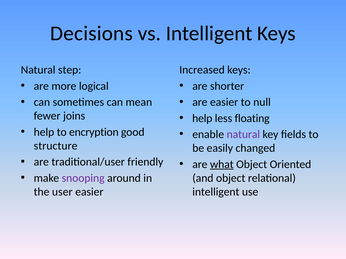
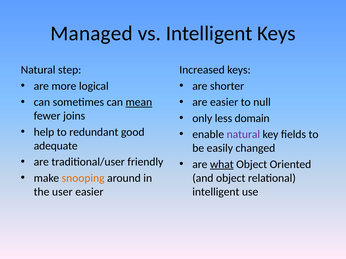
Decisions: Decisions -> Managed
mean underline: none -> present
help at (202, 118): help -> only
floating: floating -> domain
encryption: encryption -> redundant
structure: structure -> adequate
snooping colour: purple -> orange
